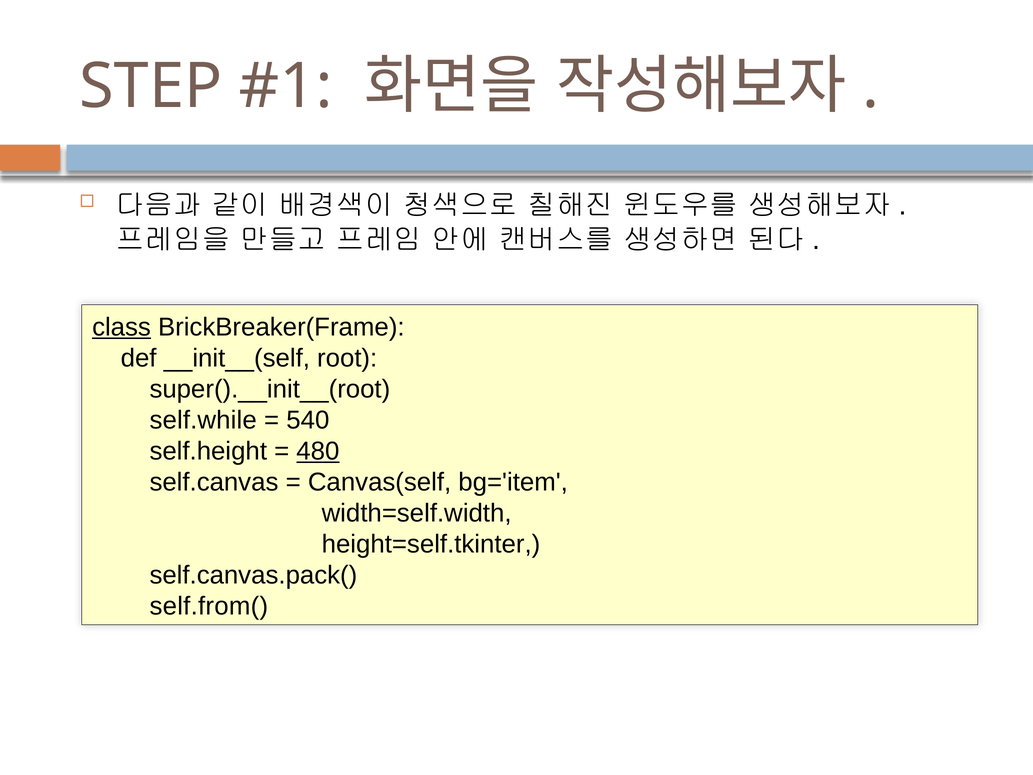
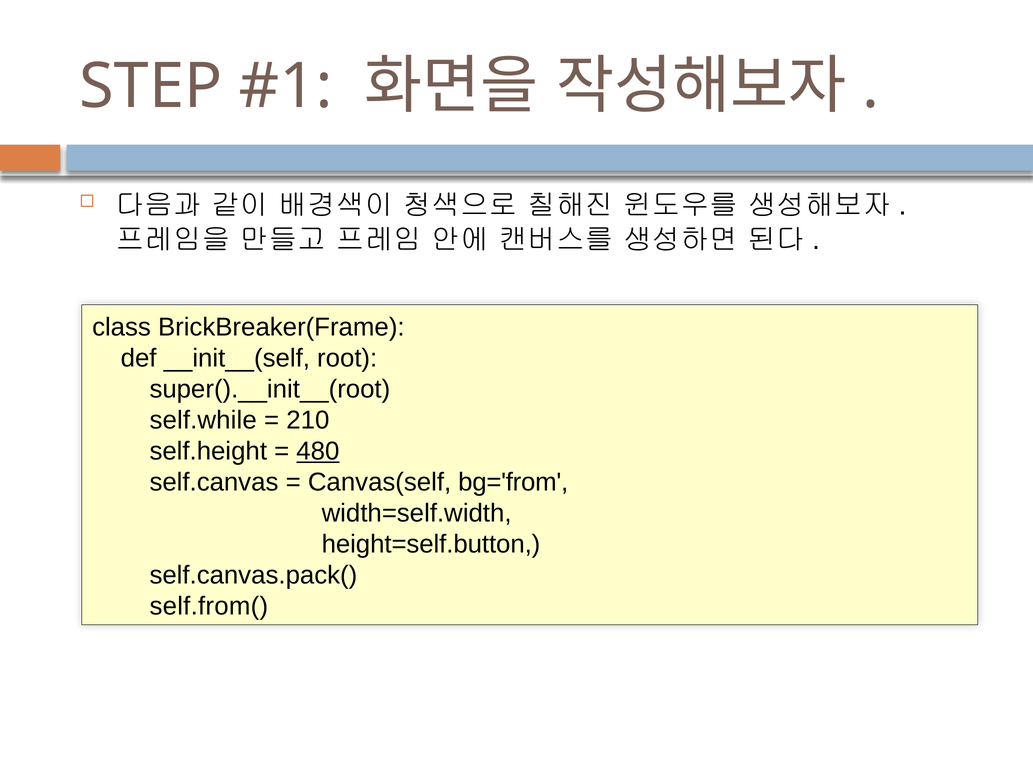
class underline: present -> none
540: 540 -> 210
bg='item: bg='item -> bg='from
height=self.tkinter: height=self.tkinter -> height=self.button
